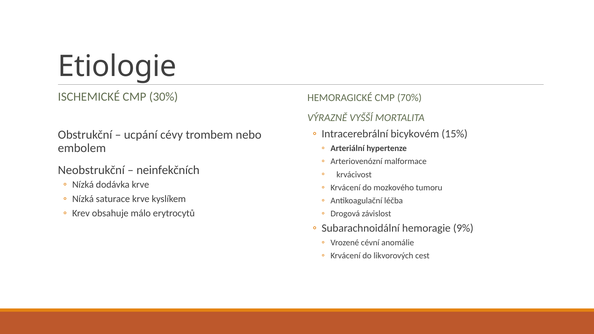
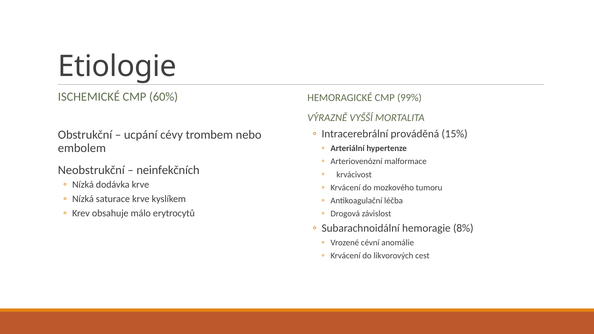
30%: 30% -> 60%
70%: 70% -> 99%
bicykovém: bicykovém -> prováděná
9%: 9% -> 8%
